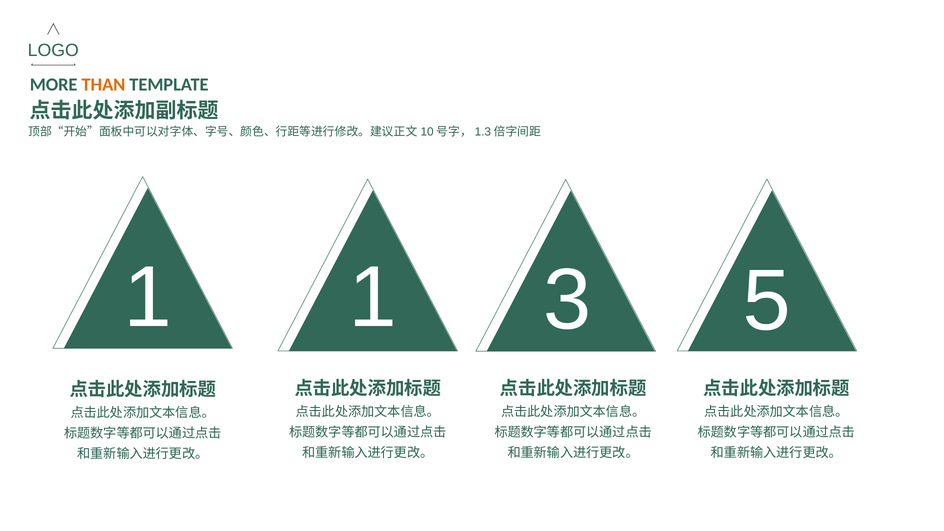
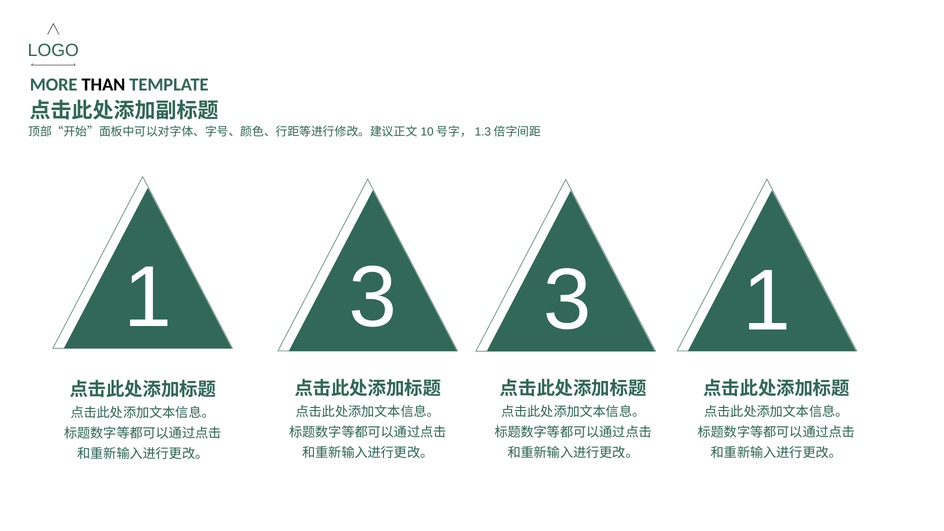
THAN colour: orange -> black
1 1: 1 -> 3
3 5: 5 -> 1
